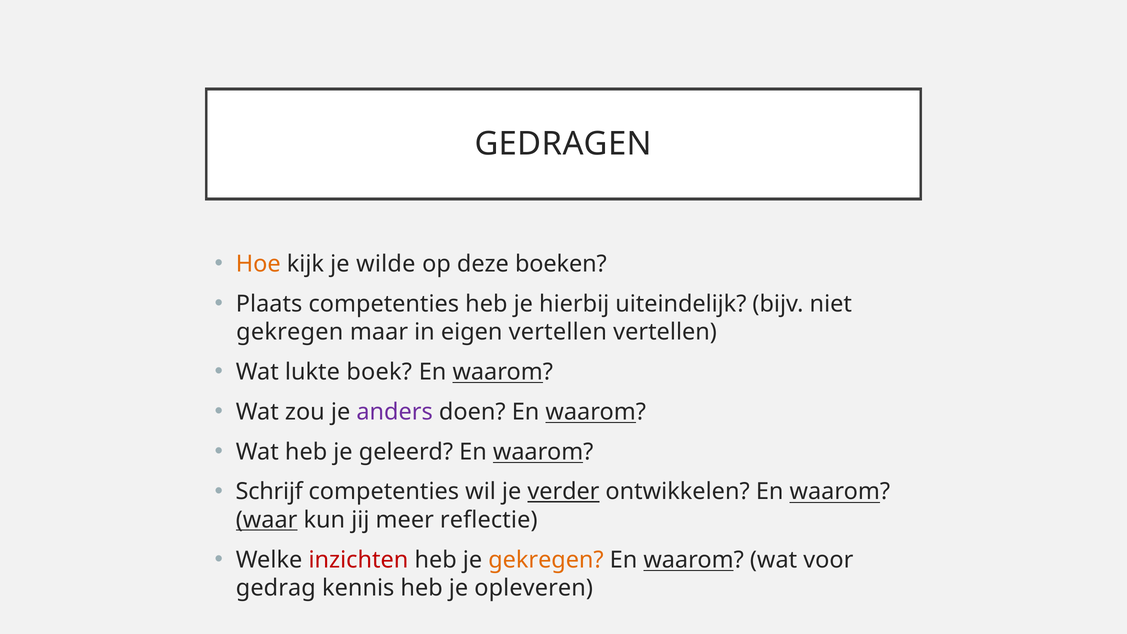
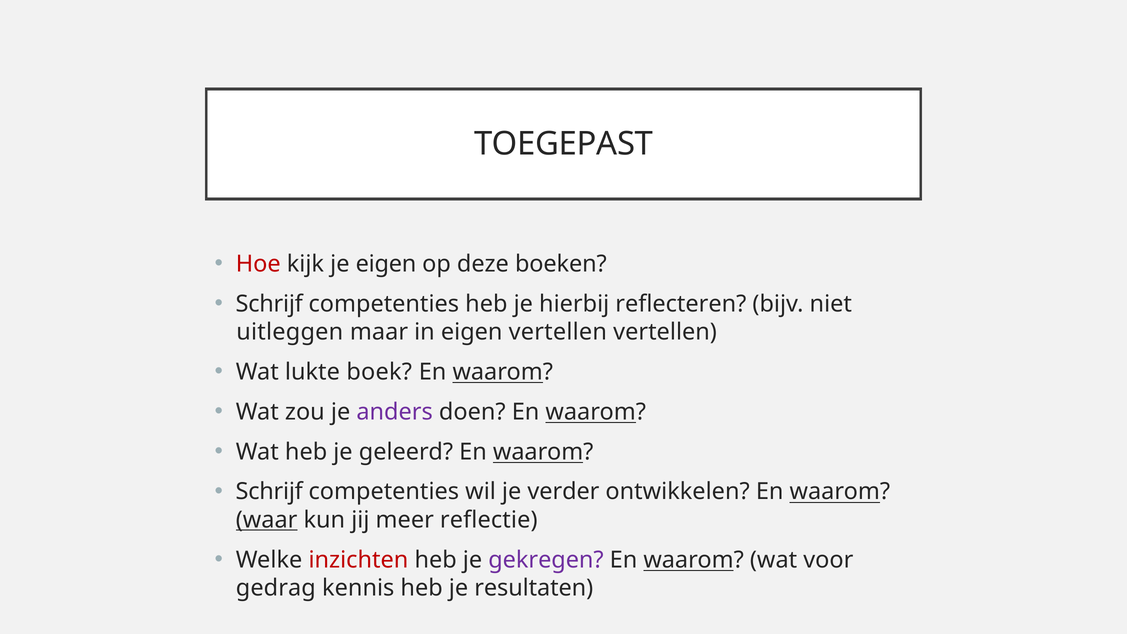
GEDRAGEN: GEDRAGEN -> TOEGEPAST
Hoe colour: orange -> red
je wilde: wilde -> eigen
Plaats at (269, 304): Plaats -> Schrijf
uiteindelijk: uiteindelijk -> reflecteren
gekregen at (290, 332): gekregen -> uitleggen
verder underline: present -> none
gekregen at (546, 560) colour: orange -> purple
opleveren: opleveren -> resultaten
